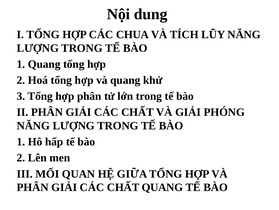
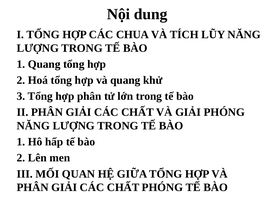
CHẤT QUANG: QUANG -> PHÓNG
